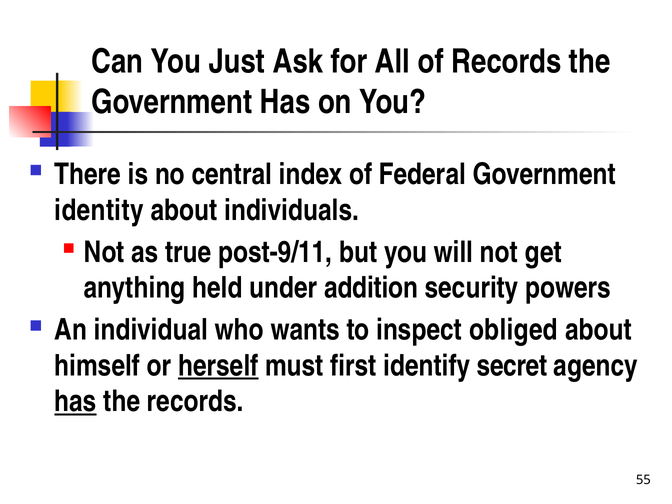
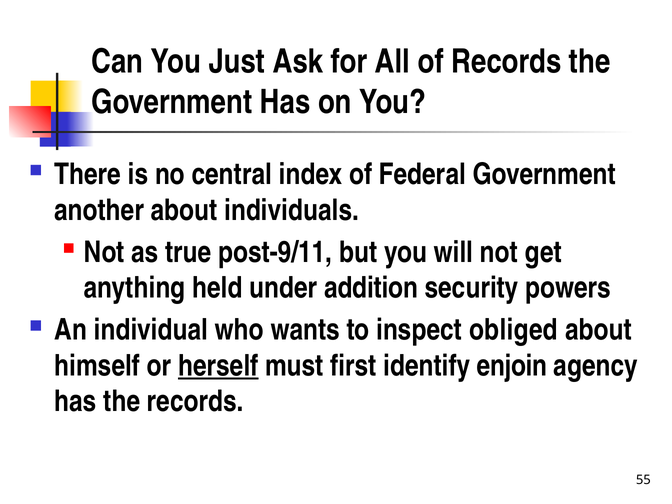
identity: identity -> another
secret: secret -> enjoin
has at (75, 402) underline: present -> none
